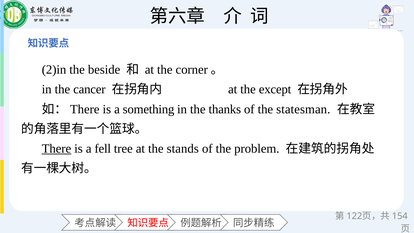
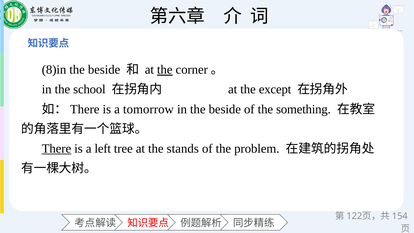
2)in: 2)in -> 8)in
the at (165, 70) underline: none -> present
cancer: cancer -> school
something: something -> tomorrow
in the thanks: thanks -> beside
statesman: statesman -> something
fell: fell -> left
